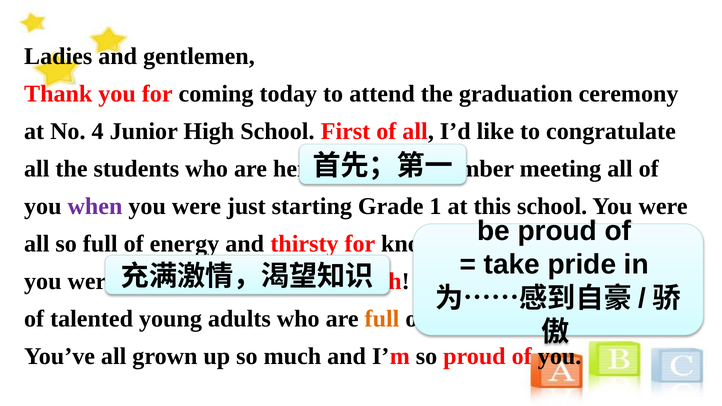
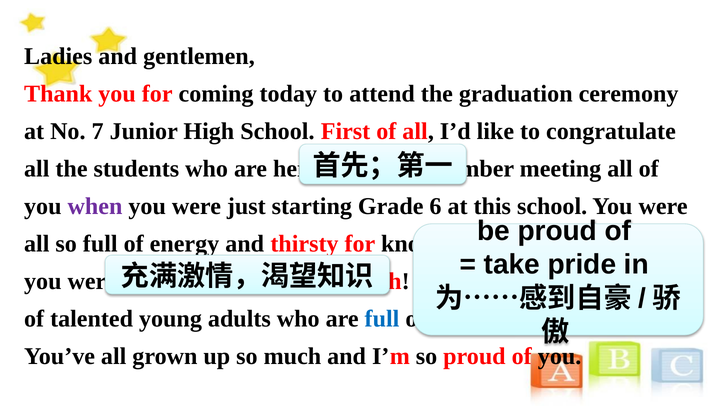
4: 4 -> 7
1: 1 -> 6
full at (382, 319) colour: orange -> blue
